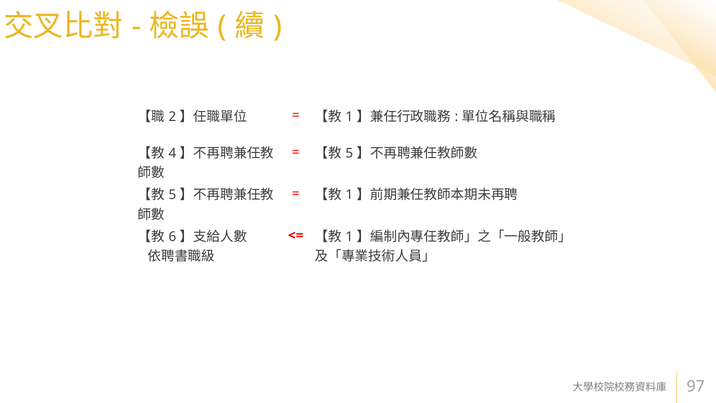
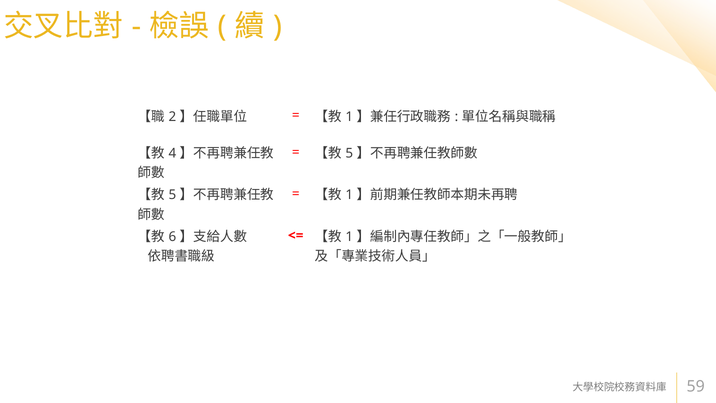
97: 97 -> 59
